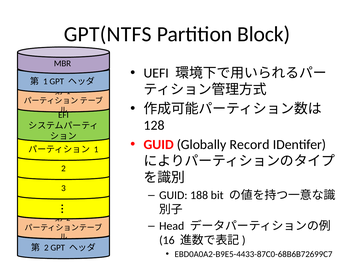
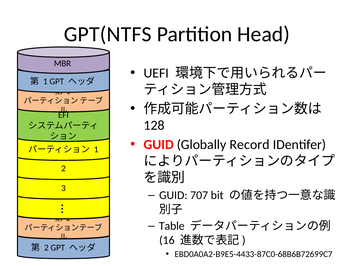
Block: Block -> Head
188: 188 -> 707
Head: Head -> Table
